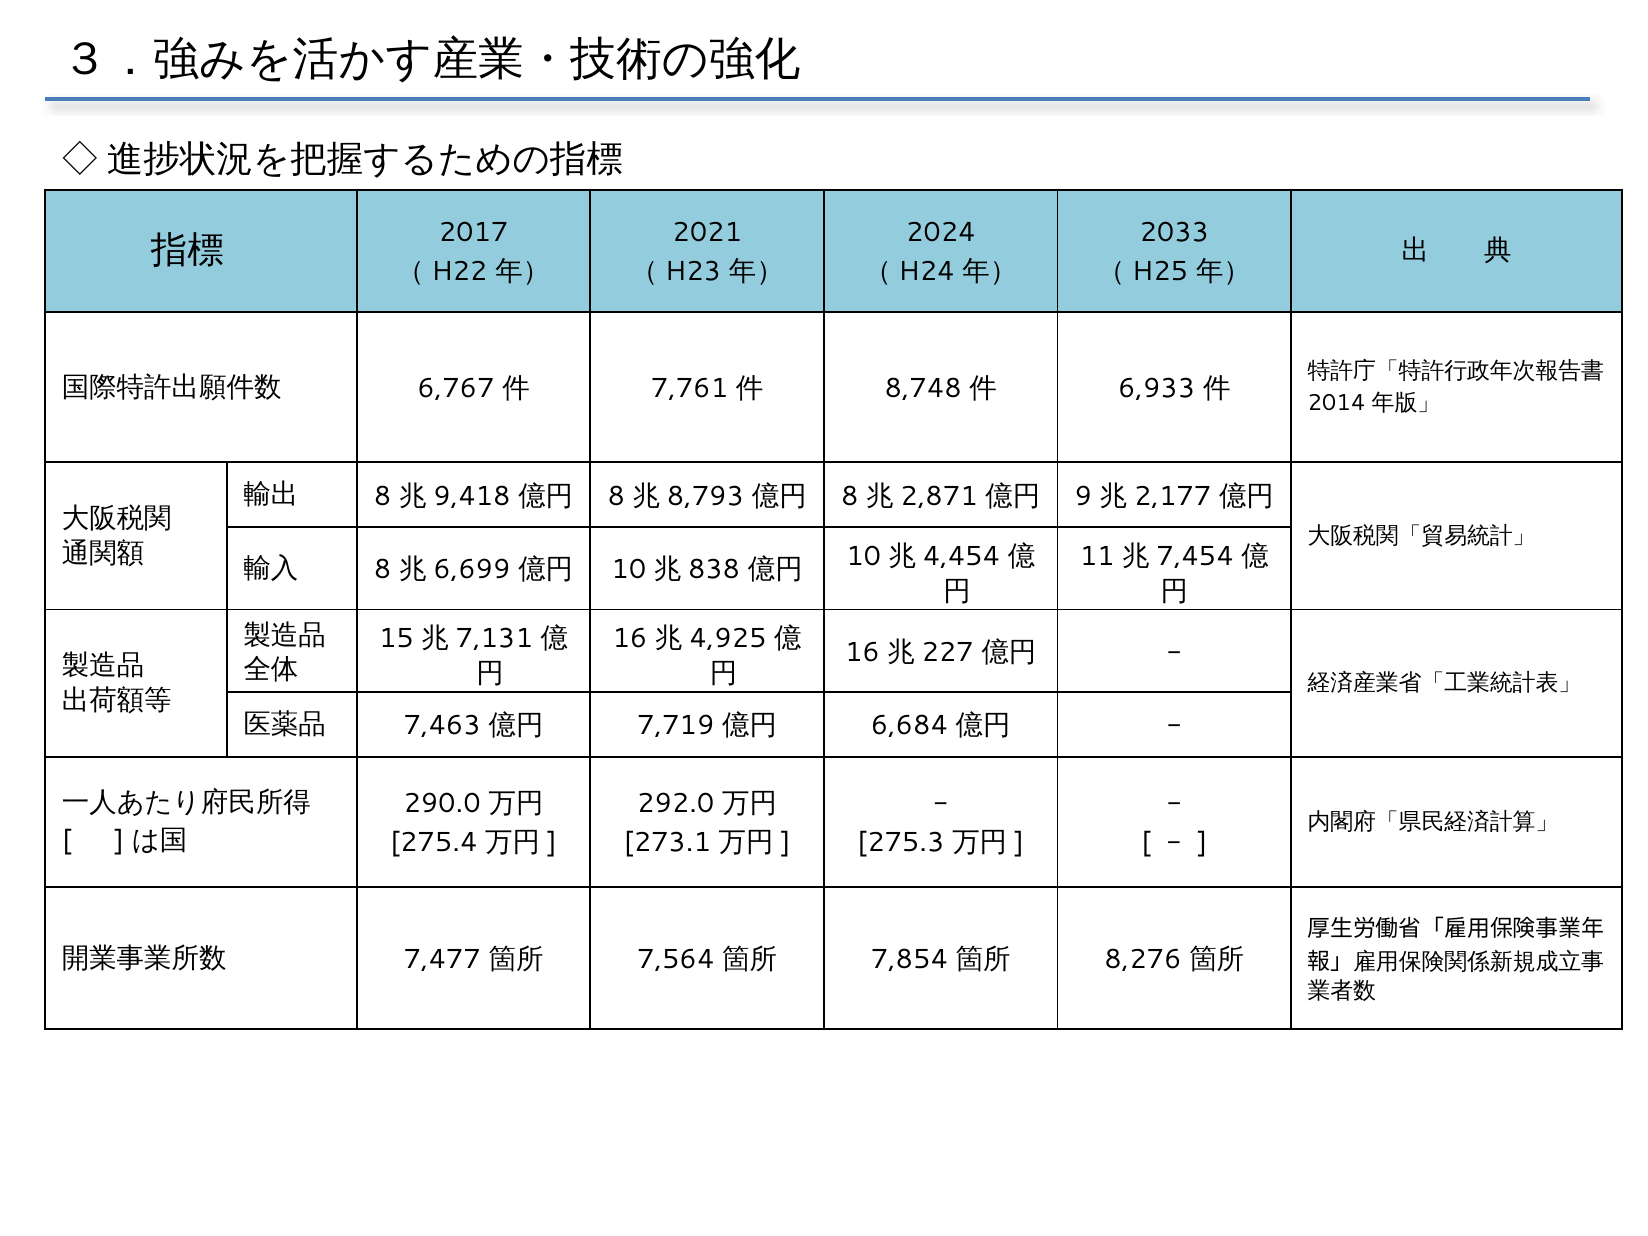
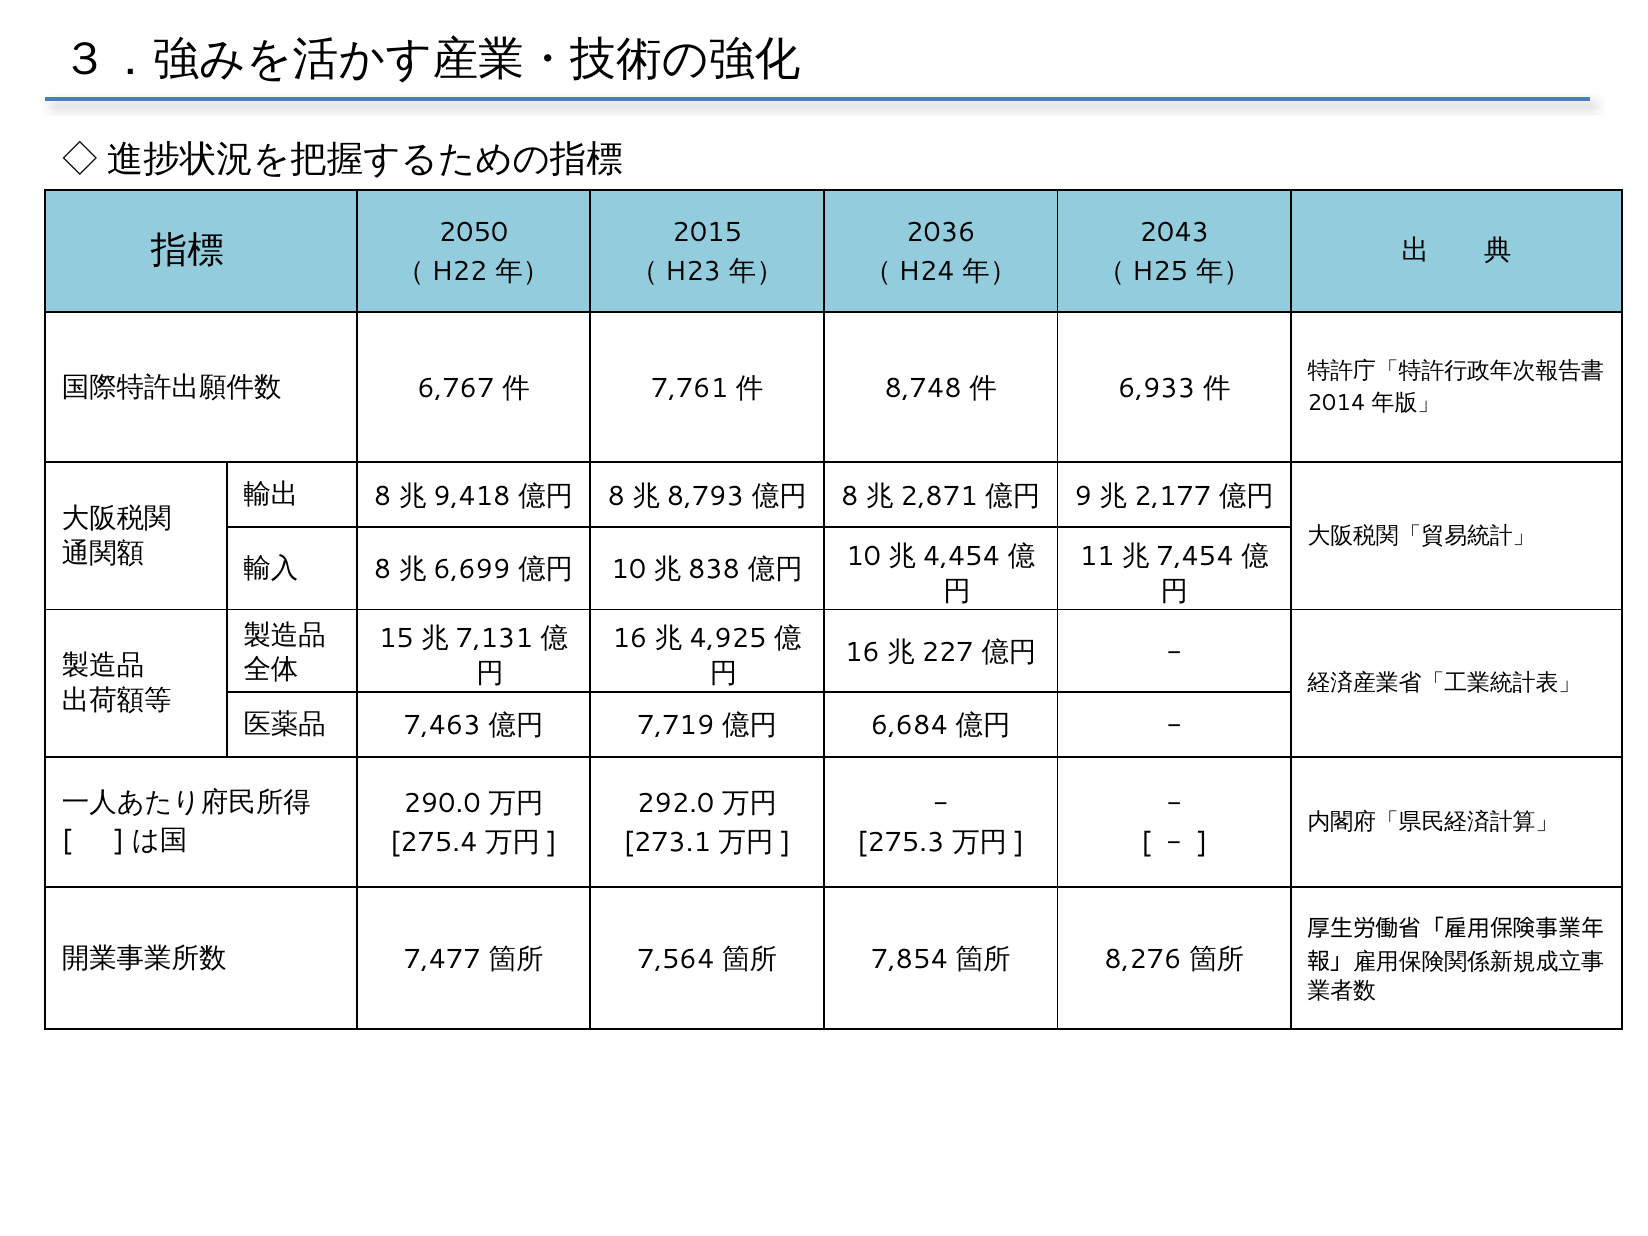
2017: 2017 -> 2050
2021: 2021 -> 2015
2024: 2024 -> 2036
2033: 2033 -> 2043
